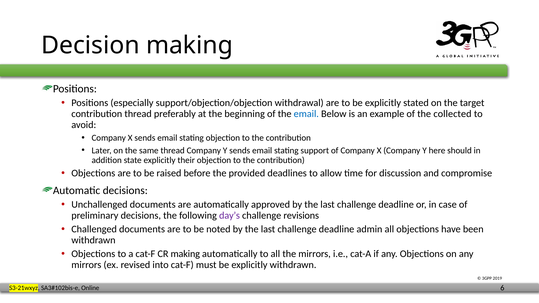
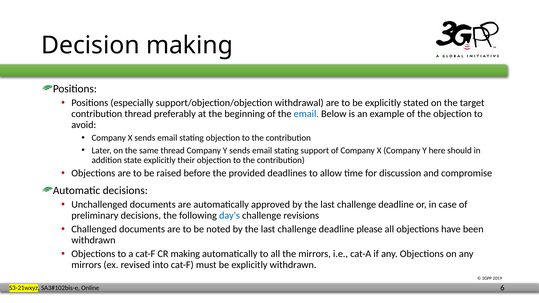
the collected: collected -> objection
day’s colour: purple -> blue
admin: admin -> please
